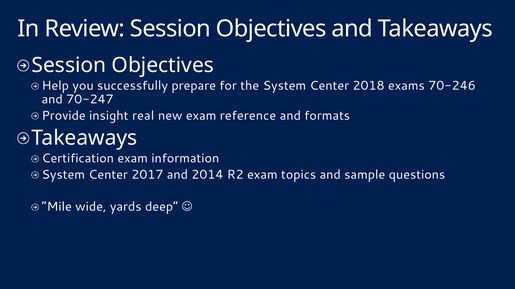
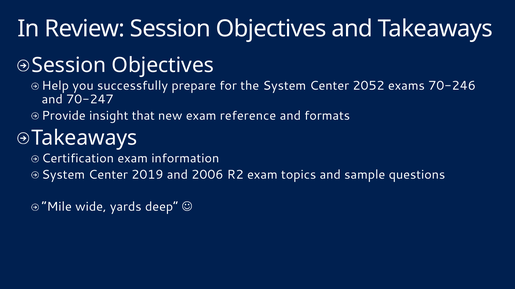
2018: 2018 -> 2052
real: real -> that
2017: 2017 -> 2019
2014: 2014 -> 2006
